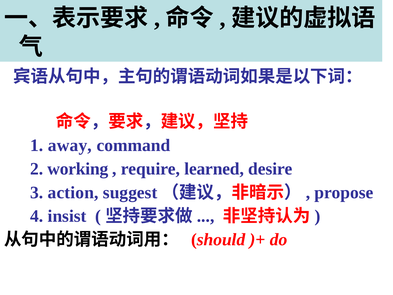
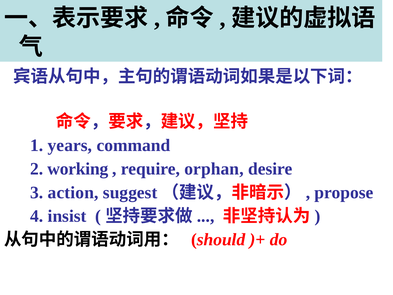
away: away -> years
learned: learned -> orphan
